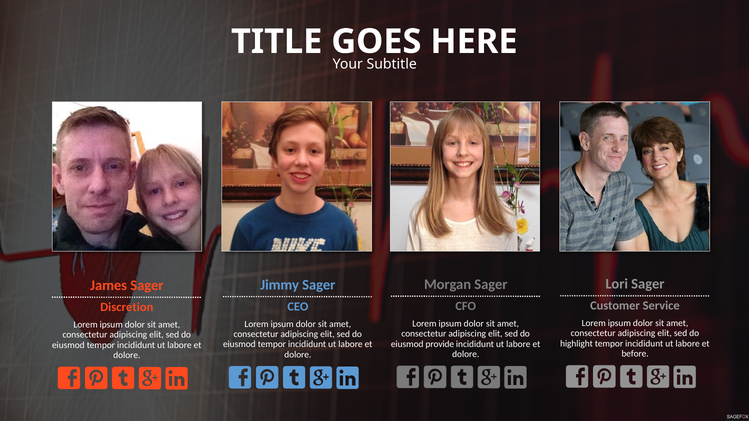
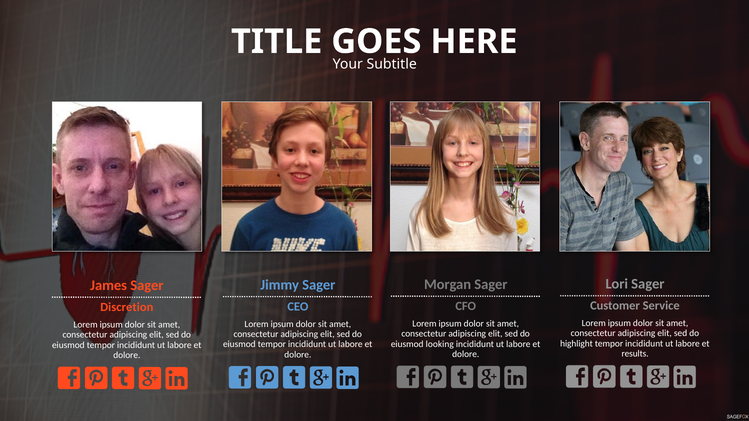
provide: provide -> looking
before: before -> results
